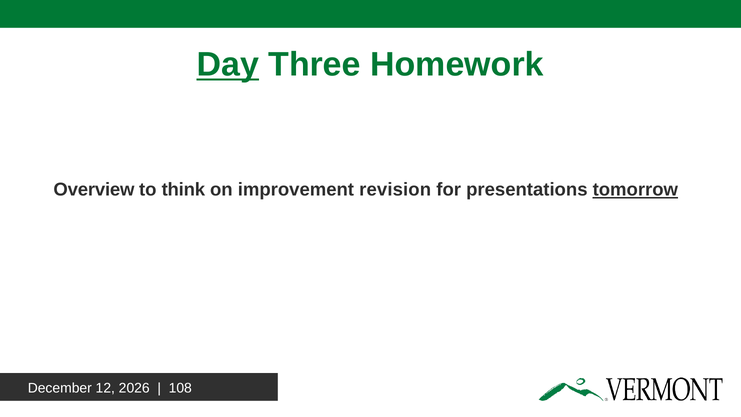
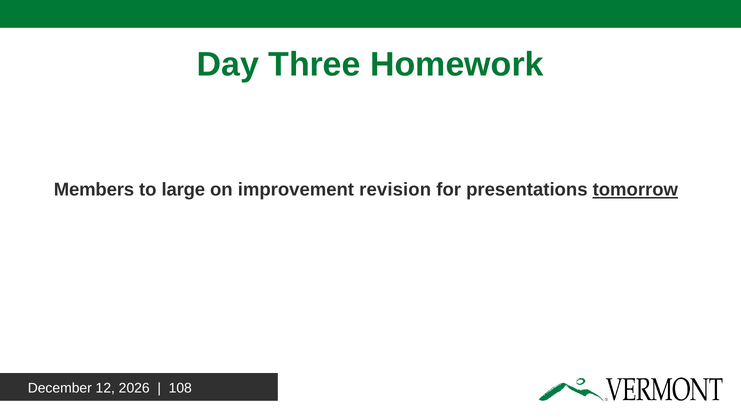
Day underline: present -> none
Overview: Overview -> Members
think: think -> large
